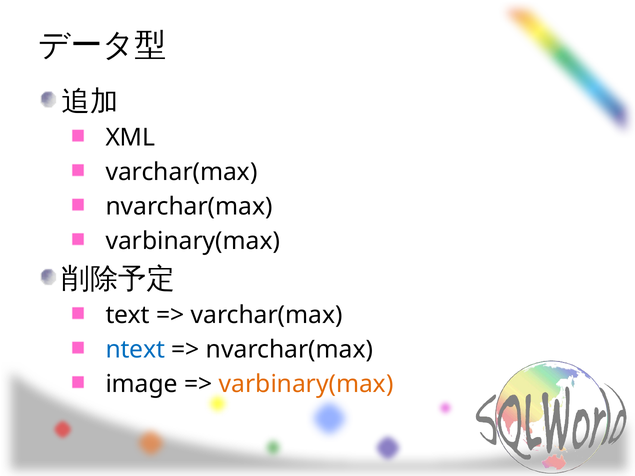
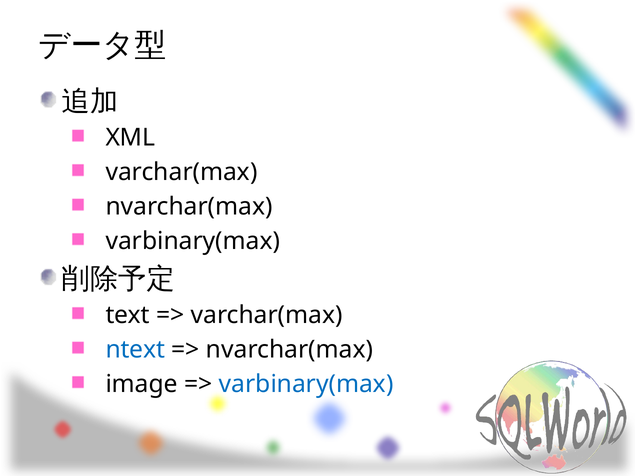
varbinary(max at (306, 384) colour: orange -> blue
